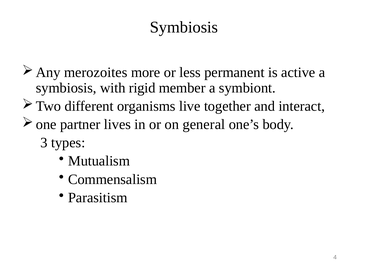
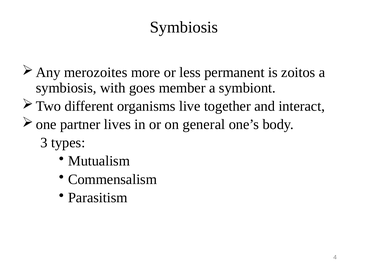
active: active -> zoitos
rigid: rigid -> goes
